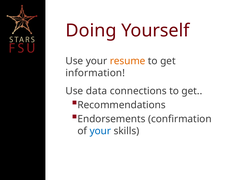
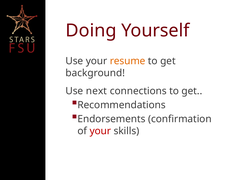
information: information -> background
data: data -> next
your at (100, 131) colour: blue -> red
